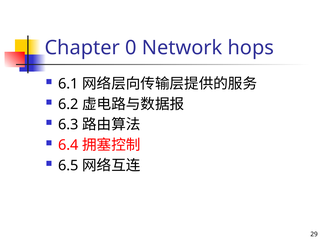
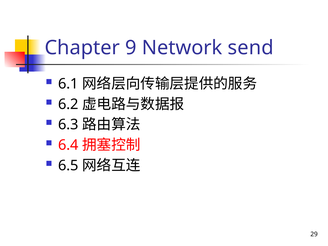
0: 0 -> 9
hops: hops -> send
